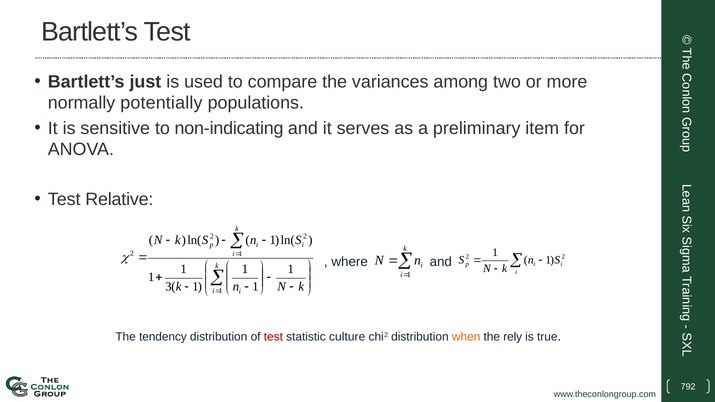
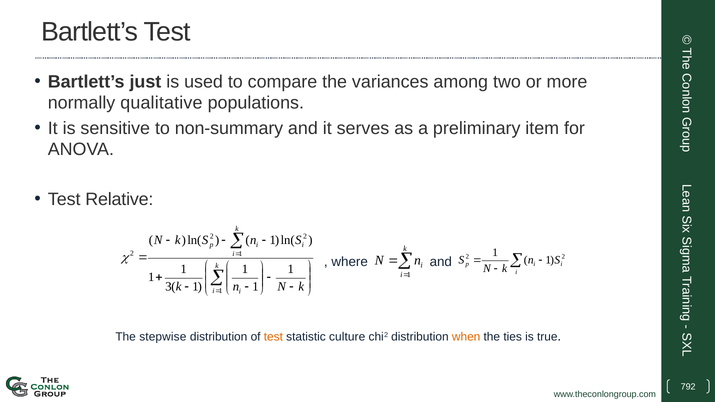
potentially: potentially -> qualitative
non-indicating: non-indicating -> non-summary
tendency: tendency -> stepwise
test at (273, 337) colour: red -> orange
rely: rely -> ties
